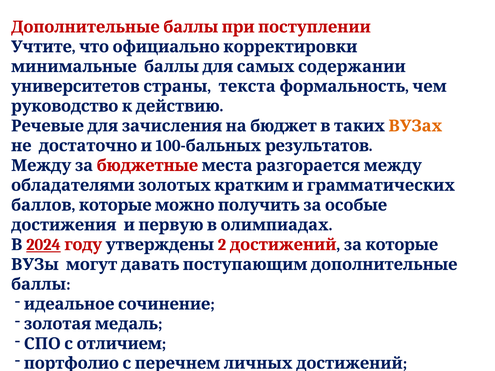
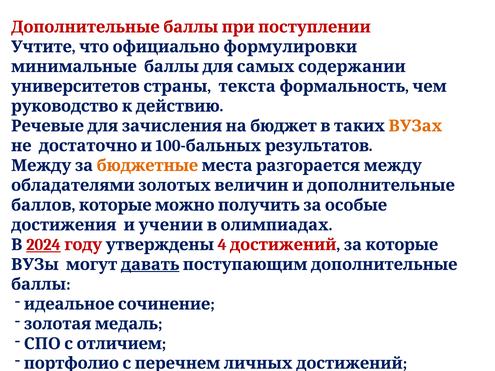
корректировки: корректировки -> формулировки
бюджетные colour: red -> orange
кратким: кратким -> величин
и грамматических: грамматических -> дополнительные
первую: первую -> учении
2: 2 -> 4
давать underline: none -> present
